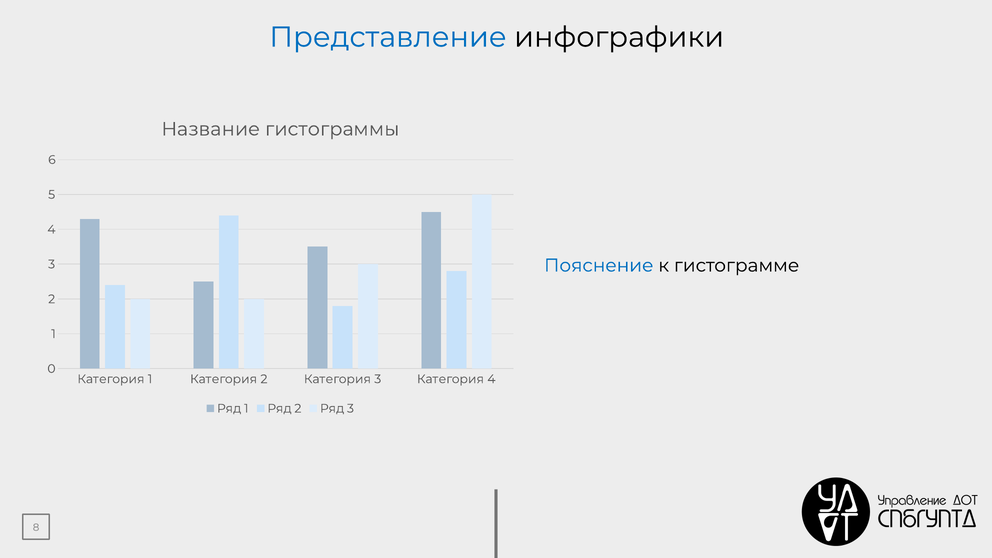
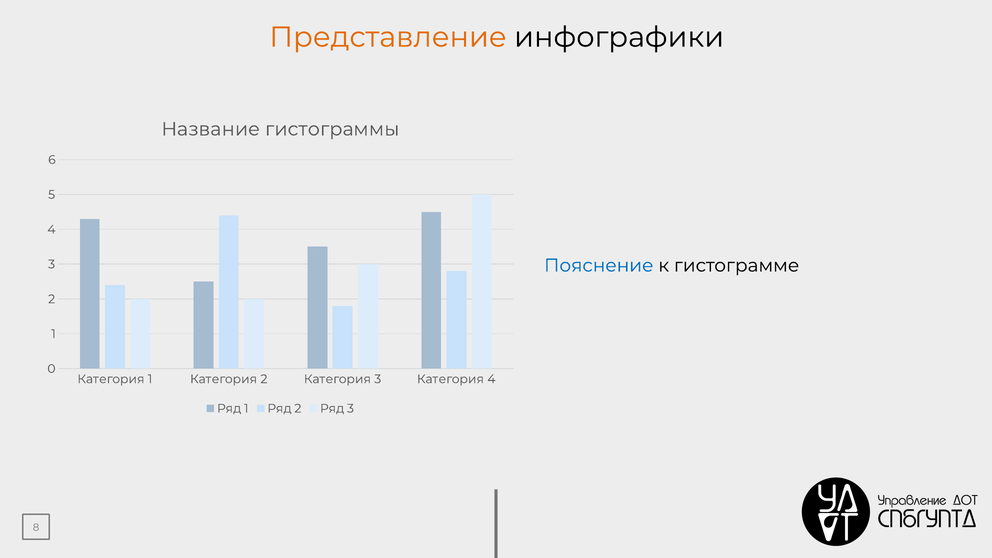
Представление colour: blue -> orange
